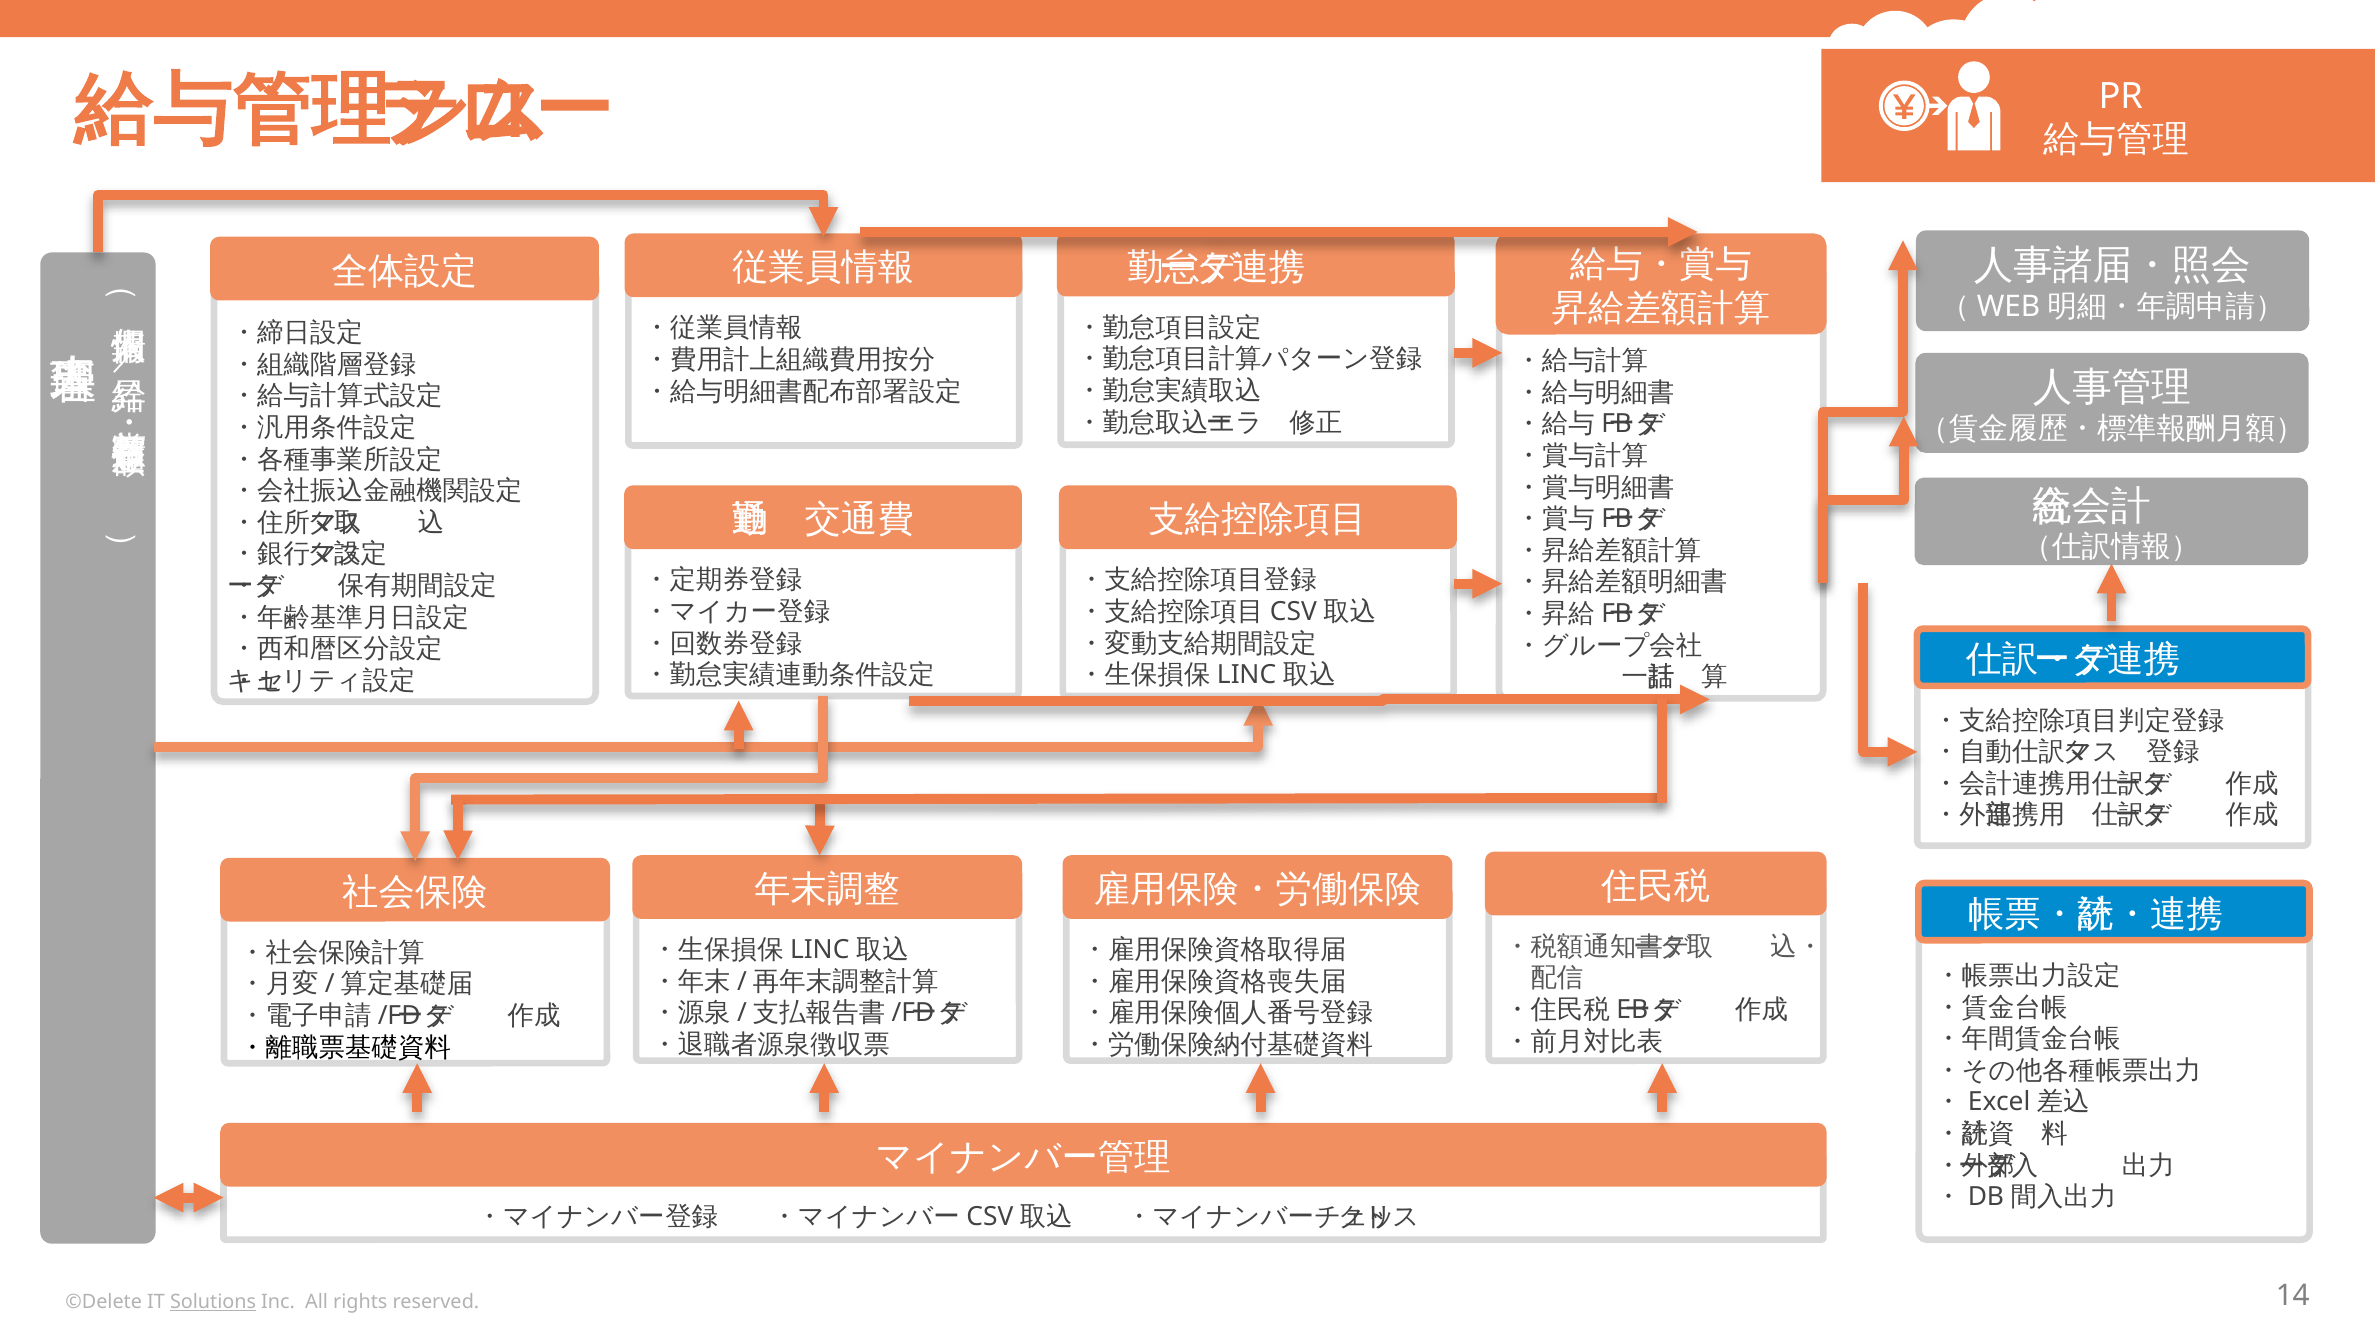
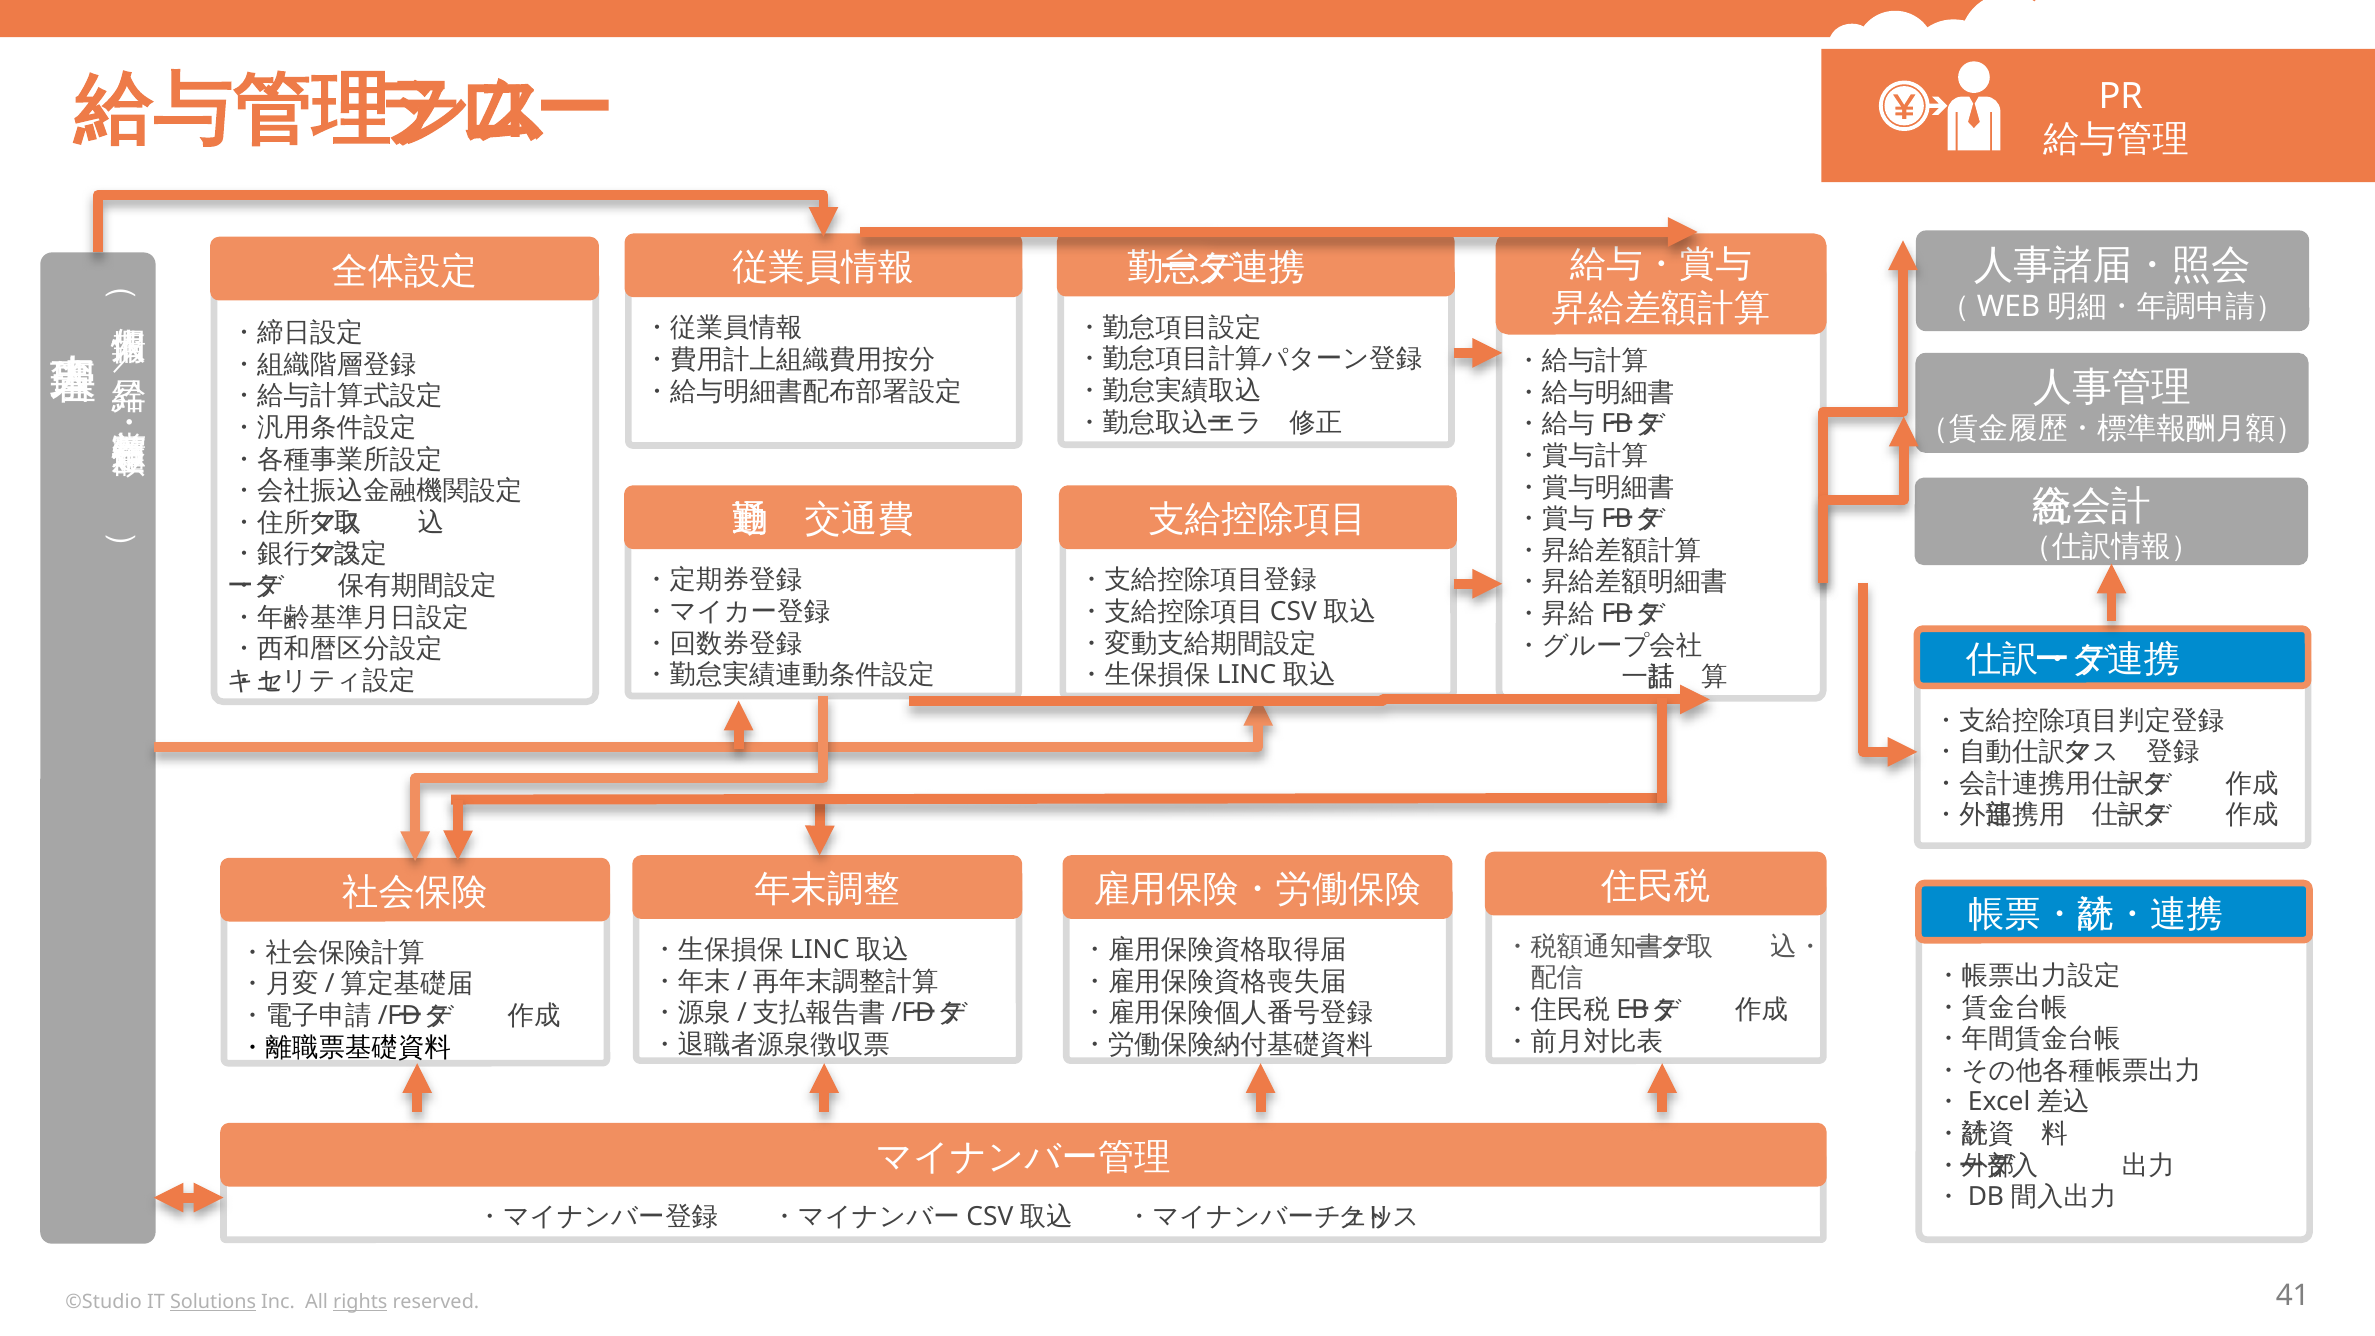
©Delete: ©Delete -> ©Studio
rights underline: none -> present
14: 14 -> 41
